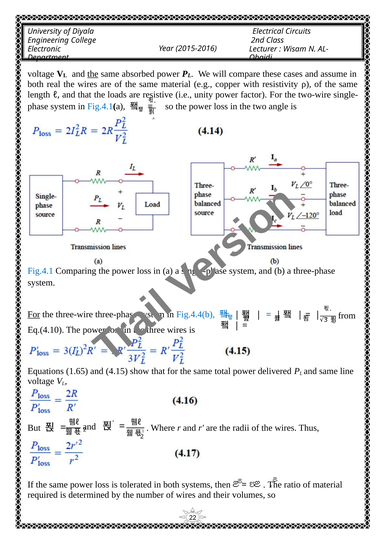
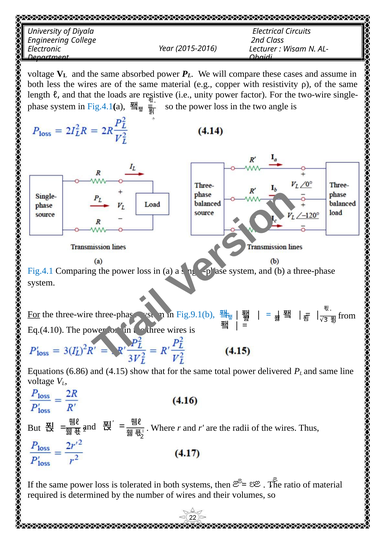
the at (93, 74) underline: present -> none
real: real -> less
Fig.4.4(b: Fig.4.4(b -> Fig.9.1(b
1.65: 1.65 -> 6.86
